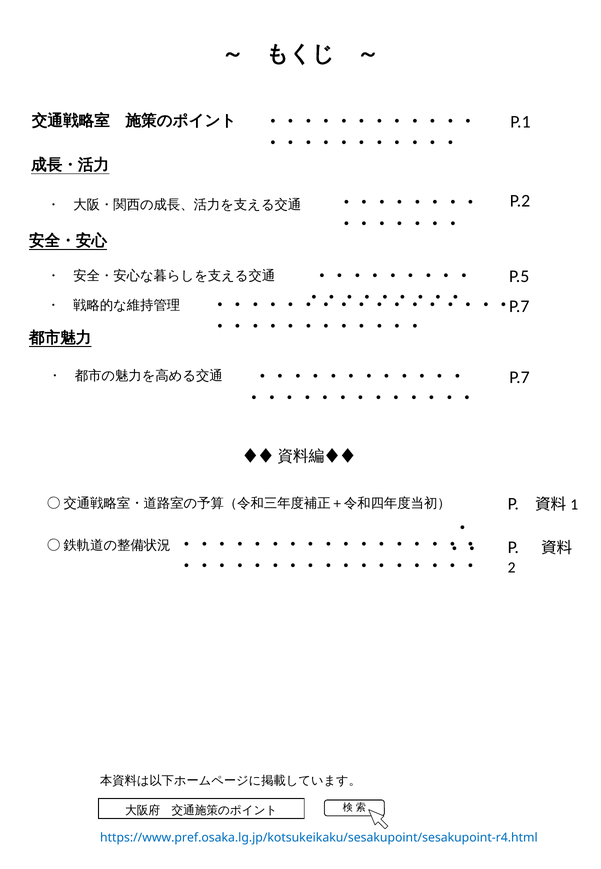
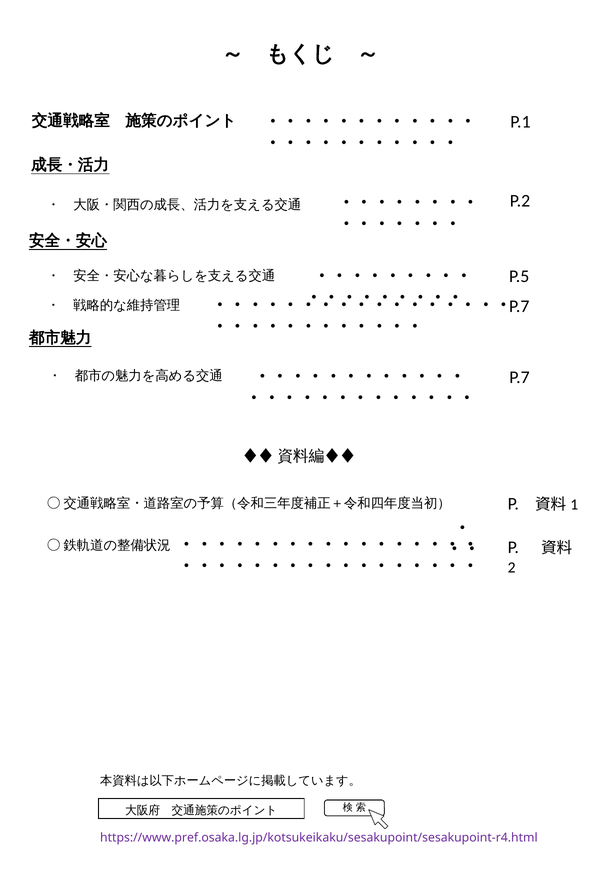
https://www.pref.osaka.lg.jp/kotsukeikaku/sesakupoint/sesakupoint-r4.html colour: blue -> purple
